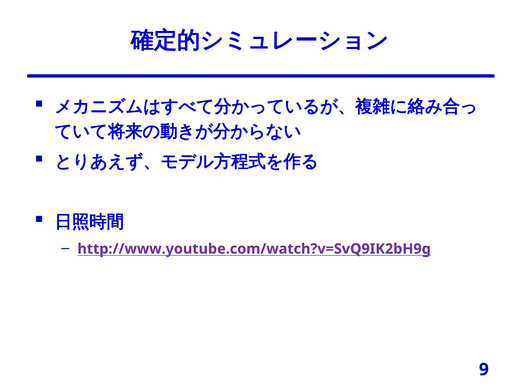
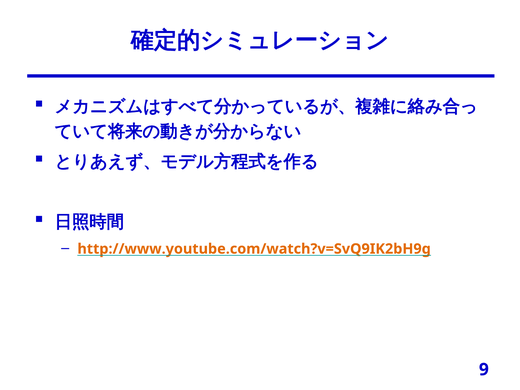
http://www.youtube.com/watch?v=SvQ9IK2bH9g colour: purple -> orange
